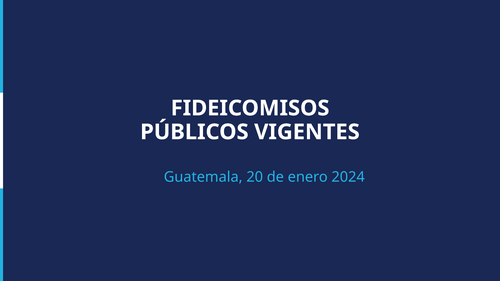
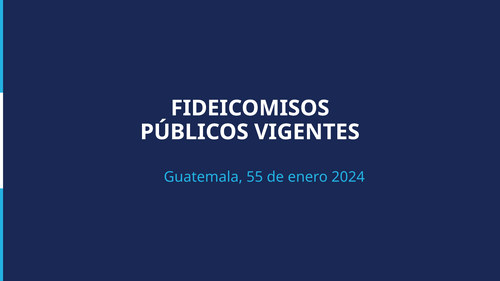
20: 20 -> 55
